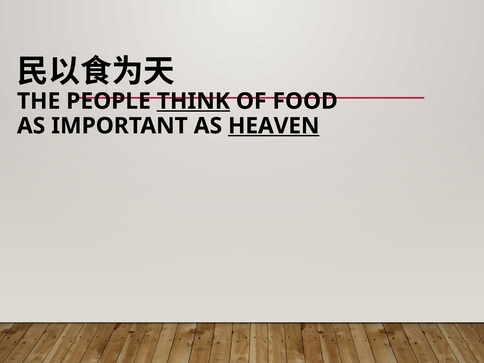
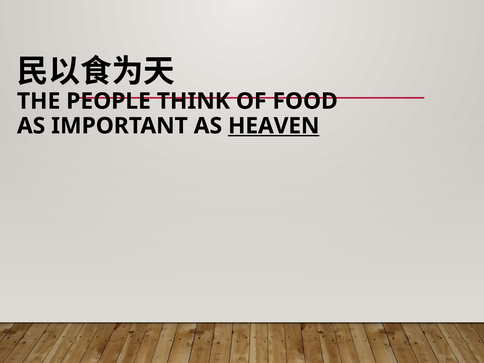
THINK underline: present -> none
